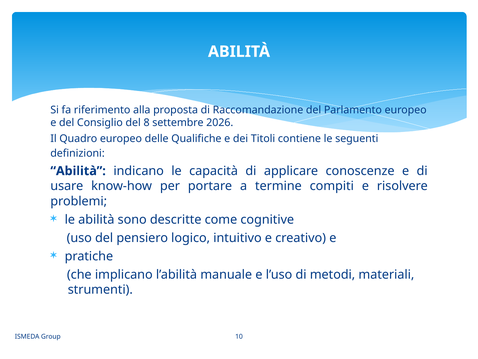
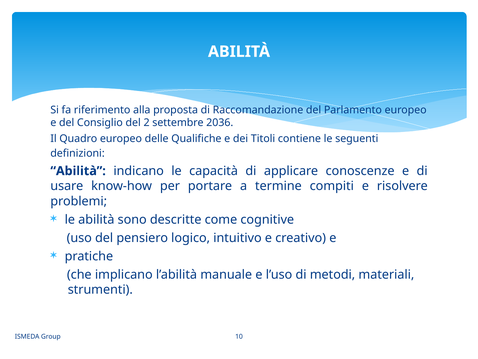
8: 8 -> 2
2026: 2026 -> 2036
